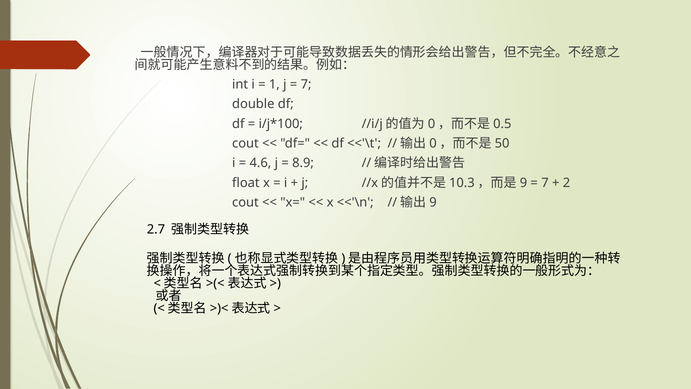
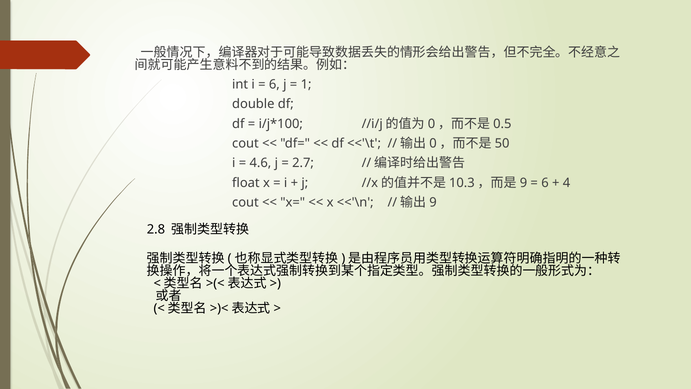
1 at (274, 84): 1 -> 6
7 at (306, 84): 7 -> 1
8.9: 8.9 -> 2.7
7 at (545, 183): 7 -> 6
2: 2 -> 4
2.7: 2.7 -> 2.8
